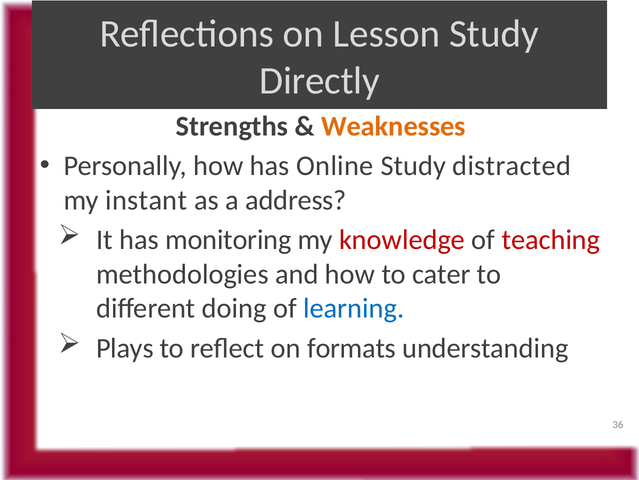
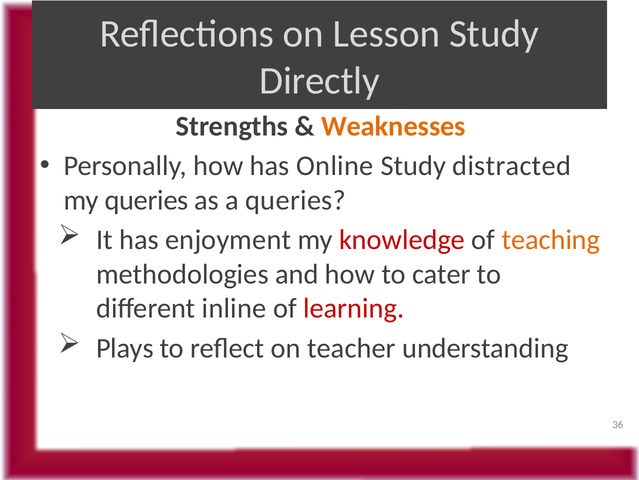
my instant: instant -> queries
a address: address -> queries
monitoring: monitoring -> enjoyment
teaching colour: red -> orange
doing: doing -> inline
learning colour: blue -> red
formats: formats -> teacher
